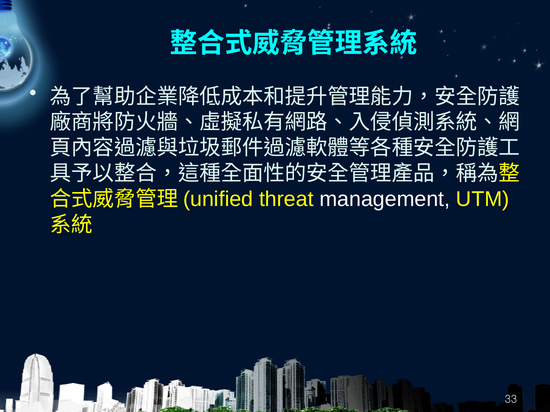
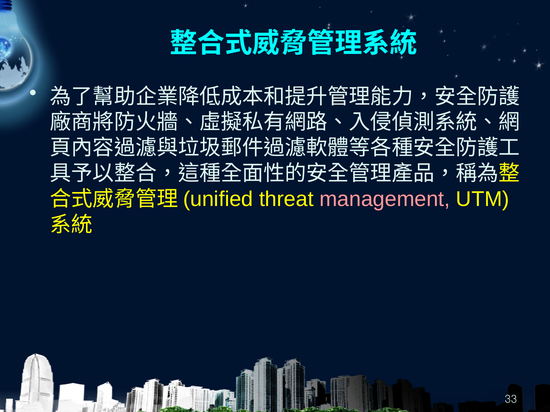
management colour: white -> pink
